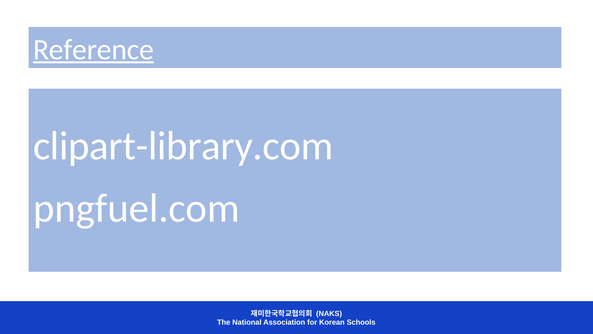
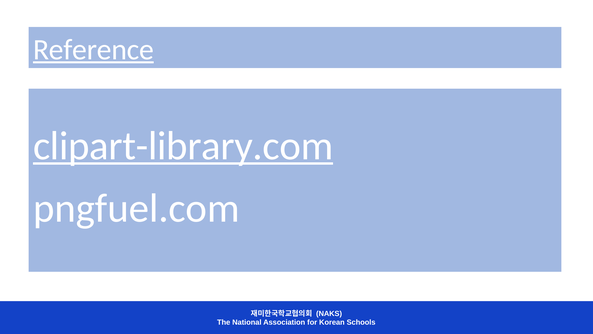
clipart-library.com underline: none -> present
